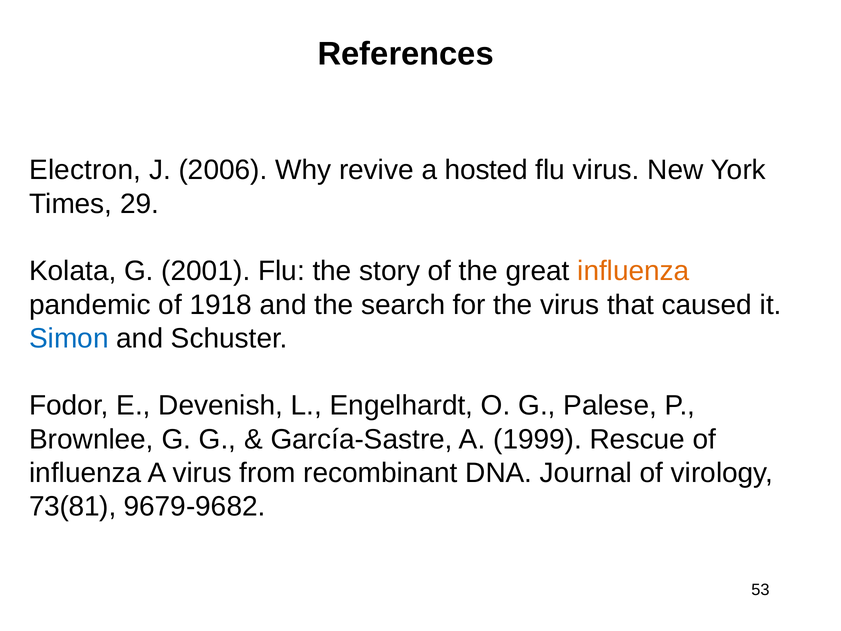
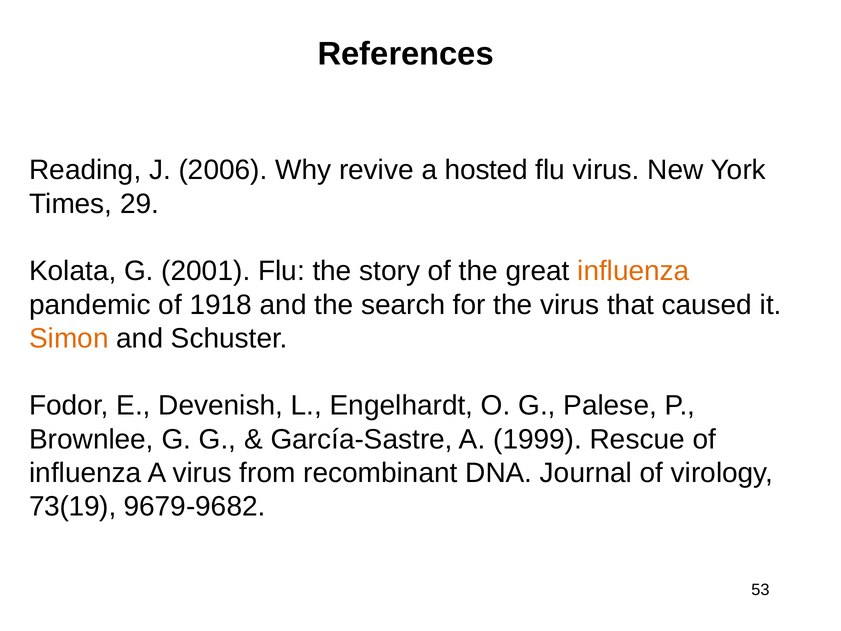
Electron: Electron -> Reading
Simon colour: blue -> orange
73(81: 73(81 -> 73(19
